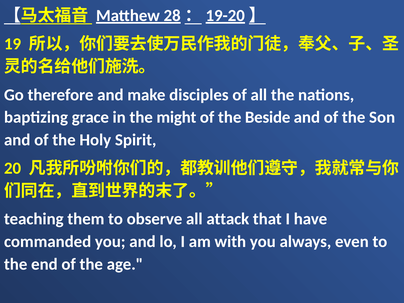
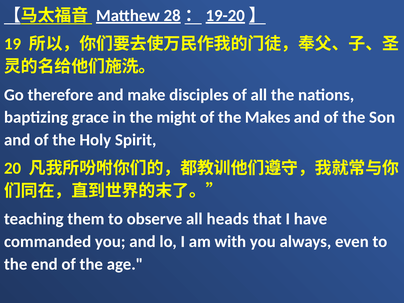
Beside: Beside -> Makes
attack: attack -> heads
